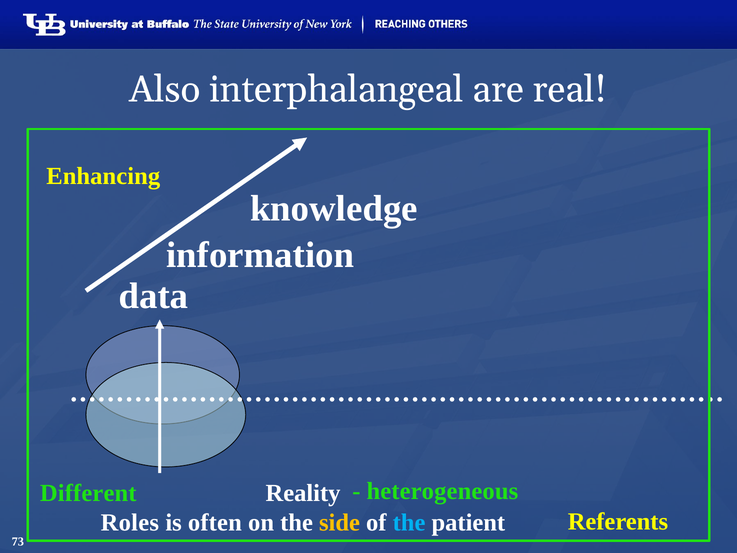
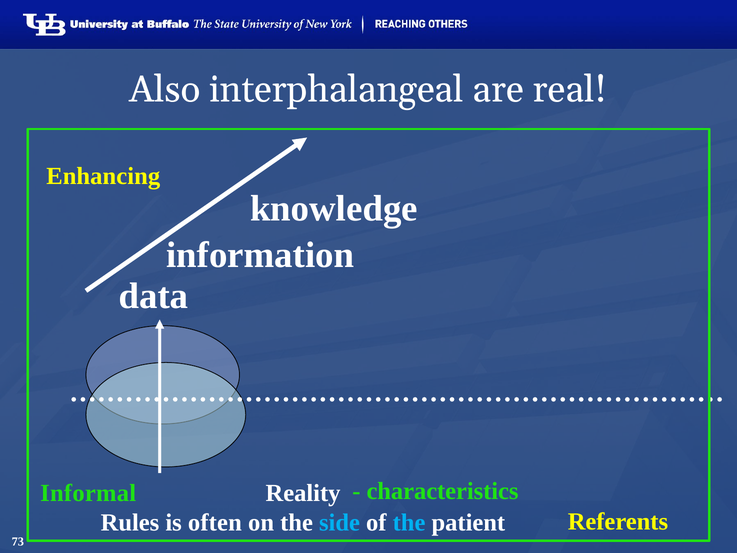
Different: Different -> Informal
heterogeneous: heterogeneous -> characteristics
Roles: Roles -> Rules
side colour: yellow -> light blue
